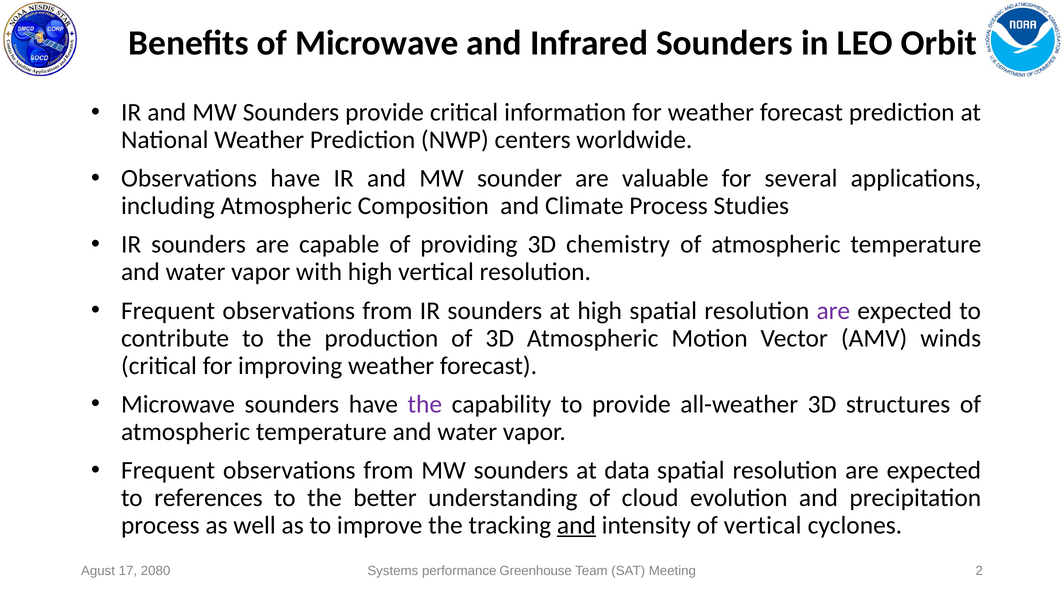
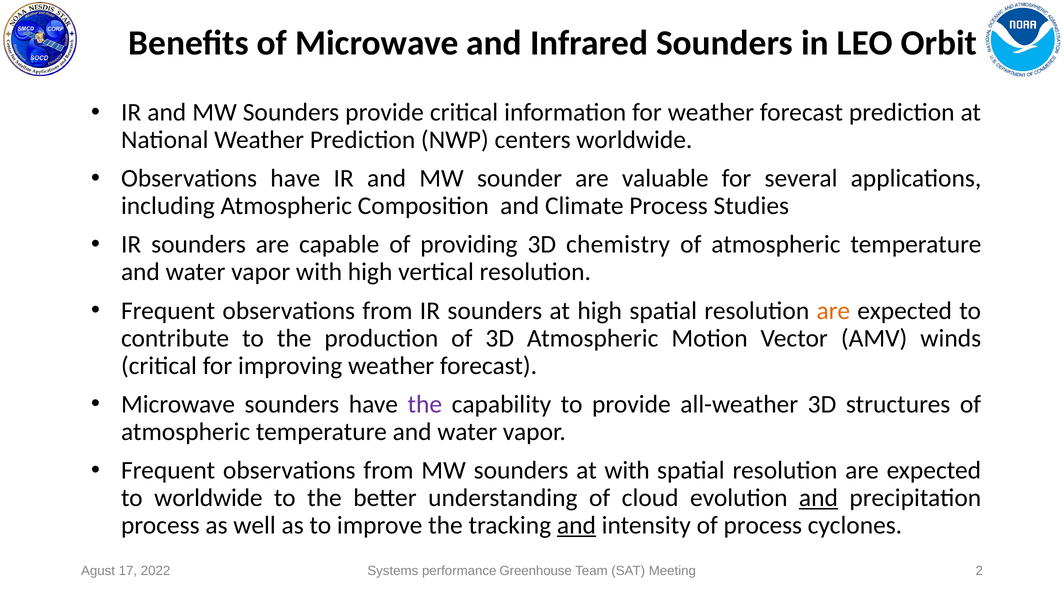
are at (833, 311) colour: purple -> orange
at data: data -> with
to references: references -> worldwide
and at (818, 498) underline: none -> present
of vertical: vertical -> process
2080: 2080 -> 2022
